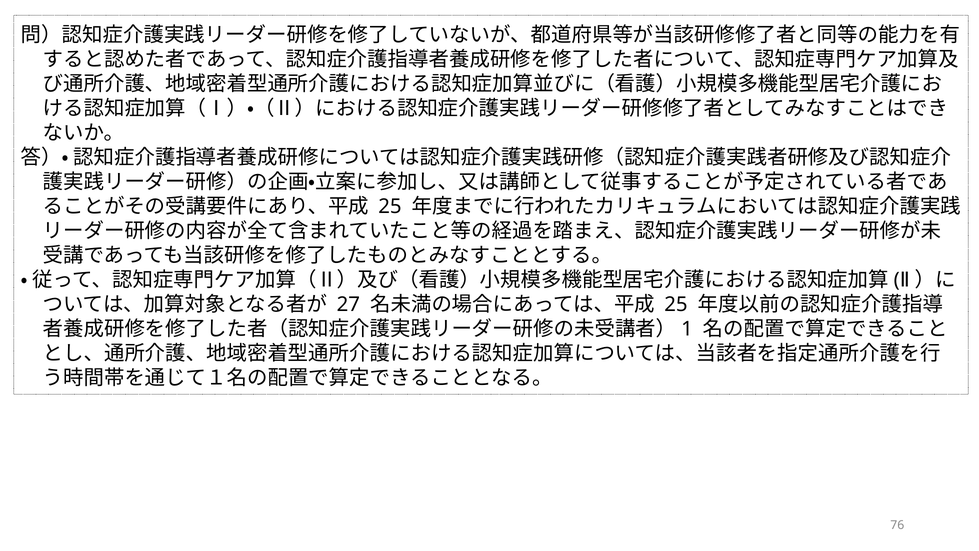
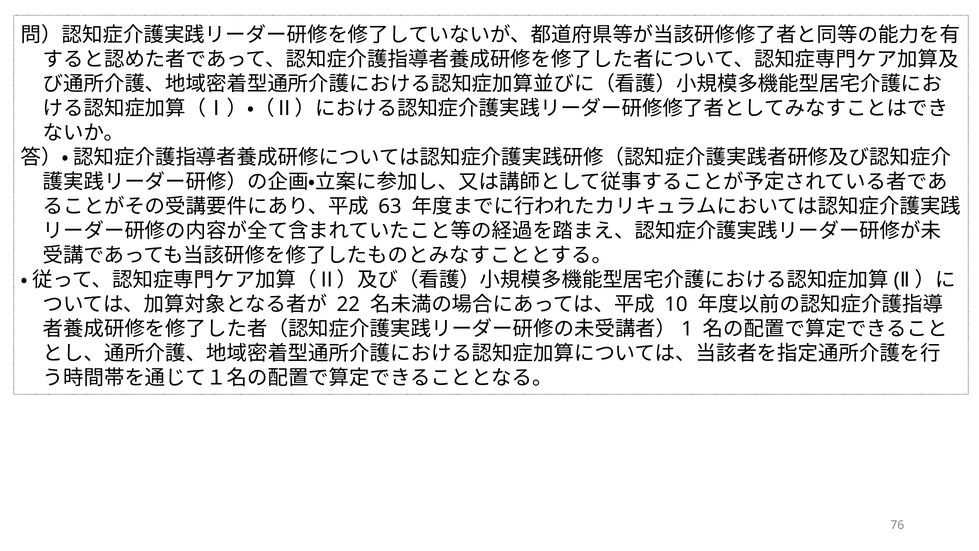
25 at (390, 206): 25 -> 63
27: 27 -> 22
25 at (676, 304): 25 -> 10
